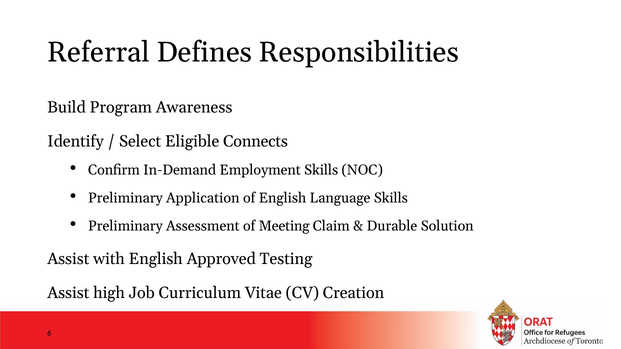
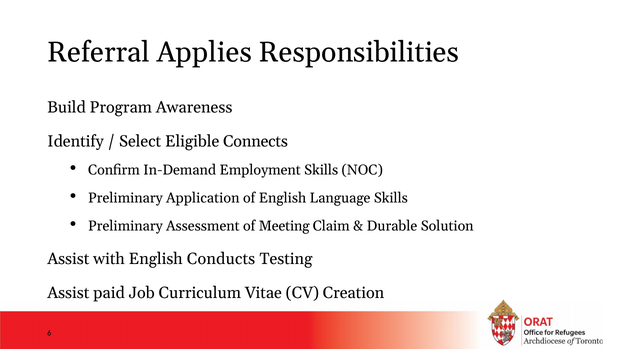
Defines: Defines -> Applies
Approved: Approved -> Conducts
high: high -> paid
